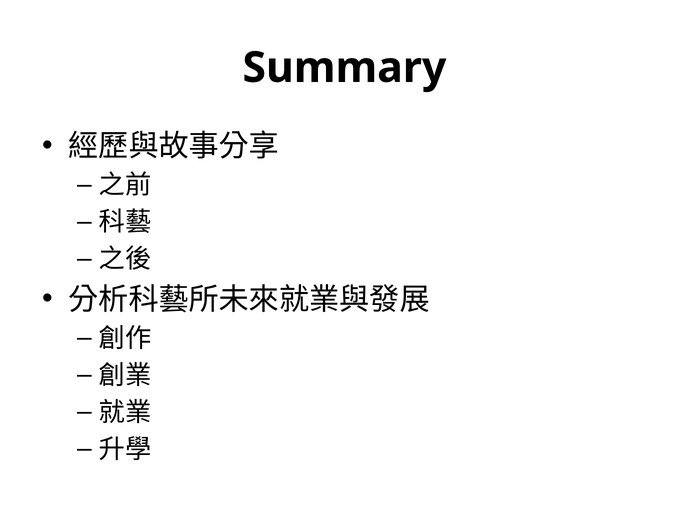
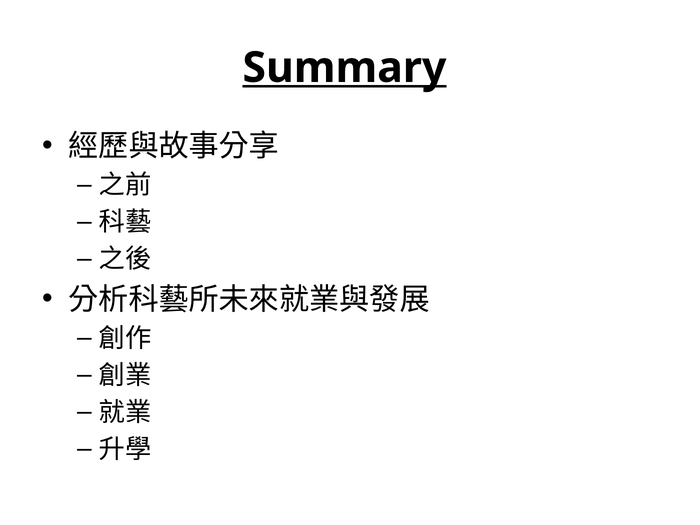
Summary underline: none -> present
